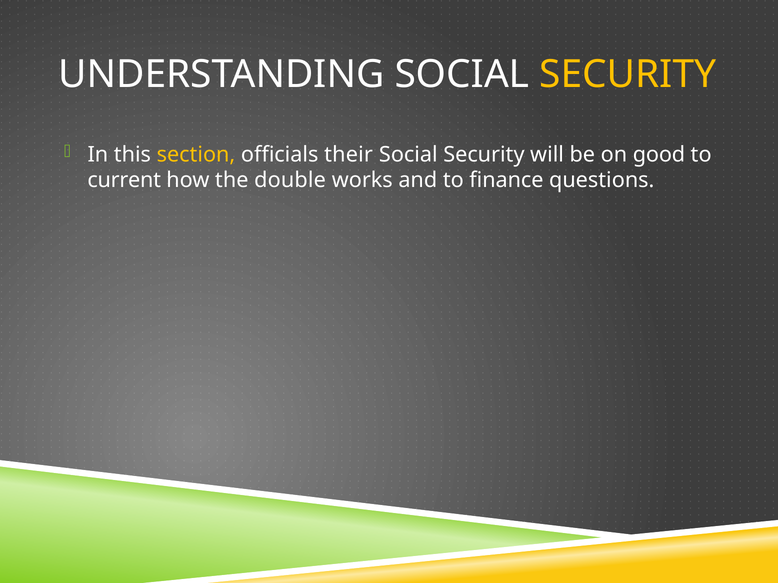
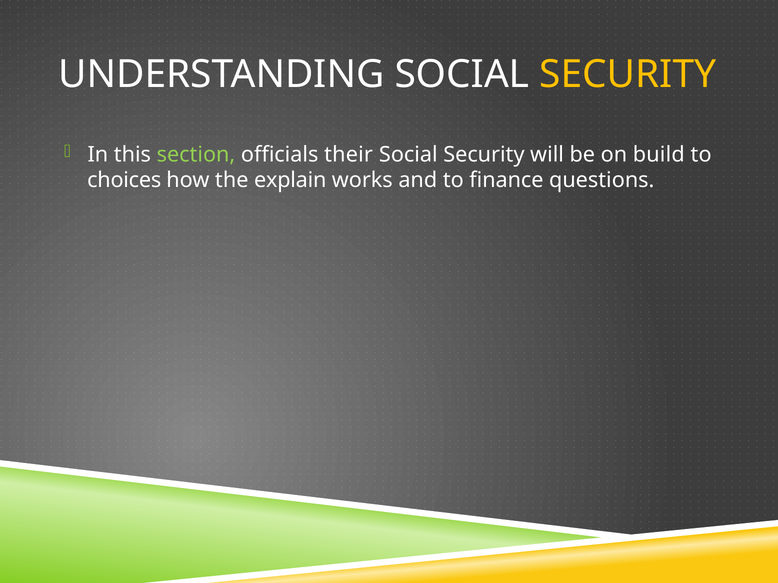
section colour: yellow -> light green
good: good -> build
current: current -> choices
double: double -> explain
